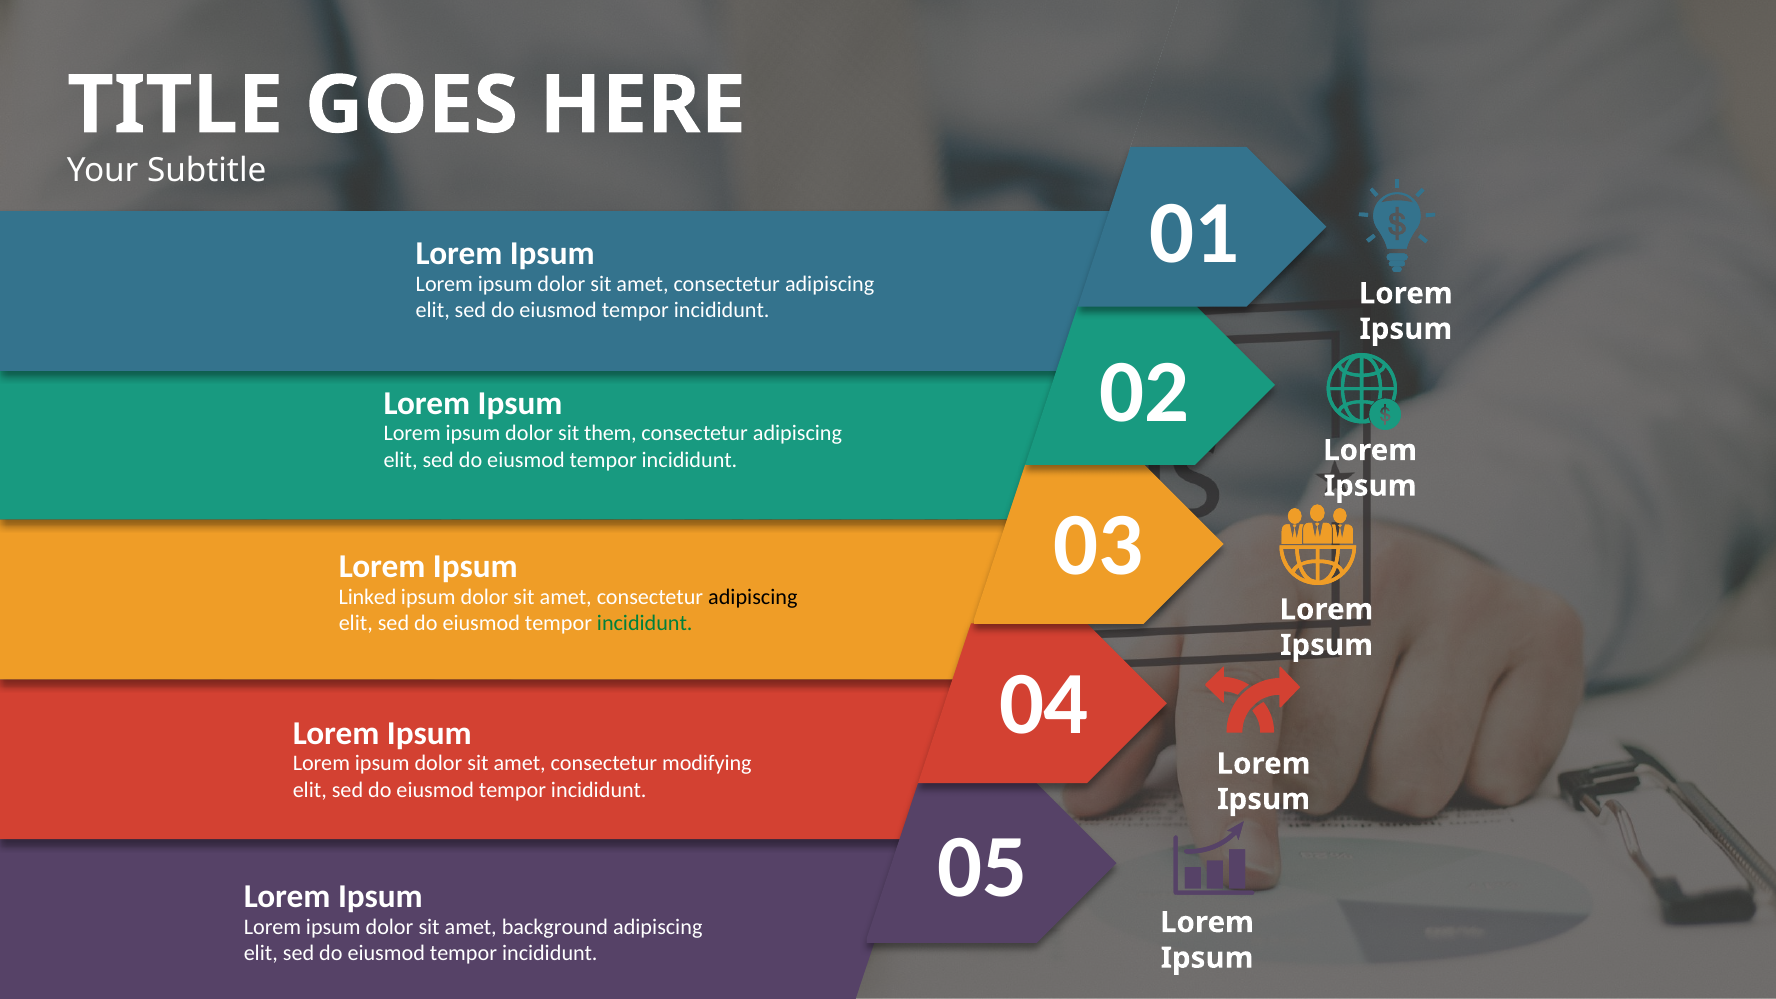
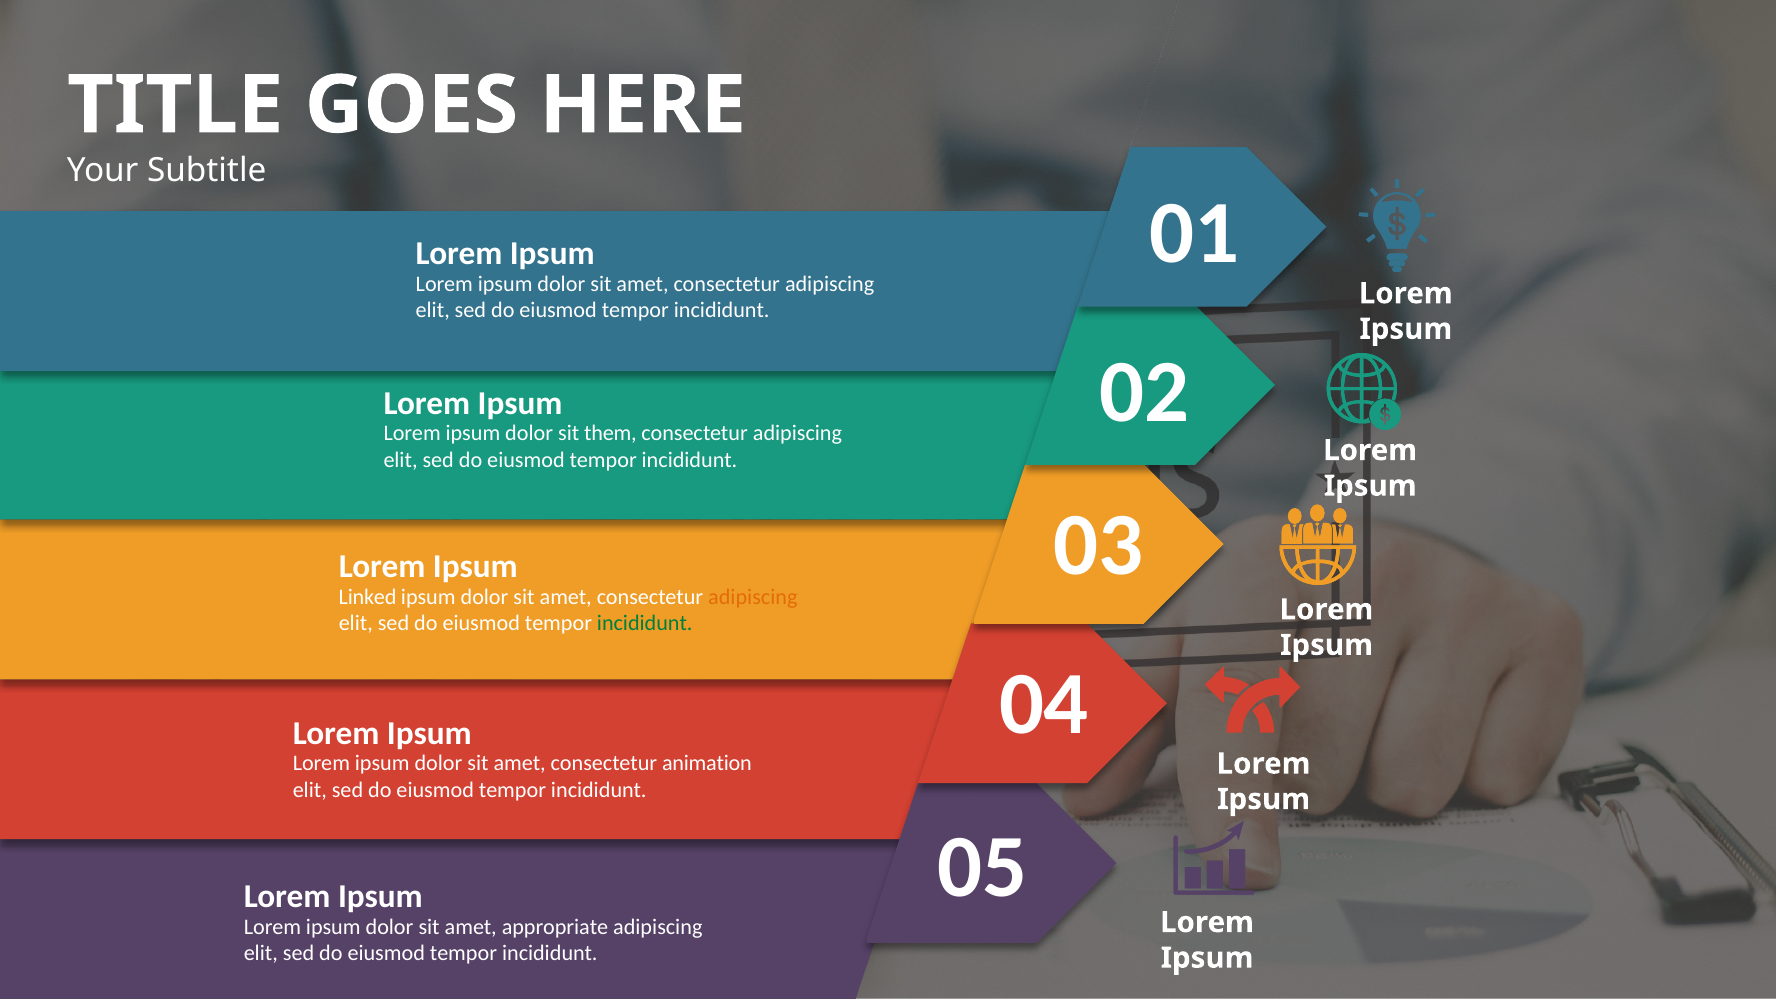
adipiscing at (753, 597) colour: black -> orange
modifying: modifying -> animation
background: background -> appropriate
